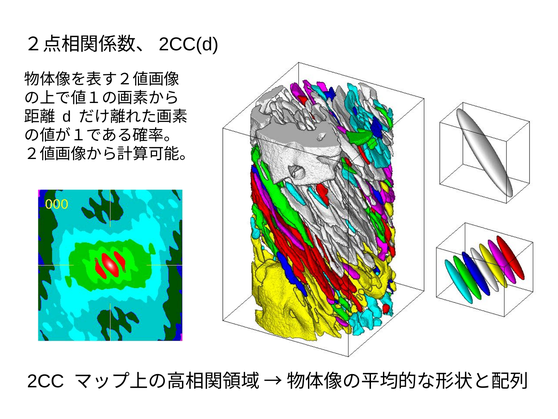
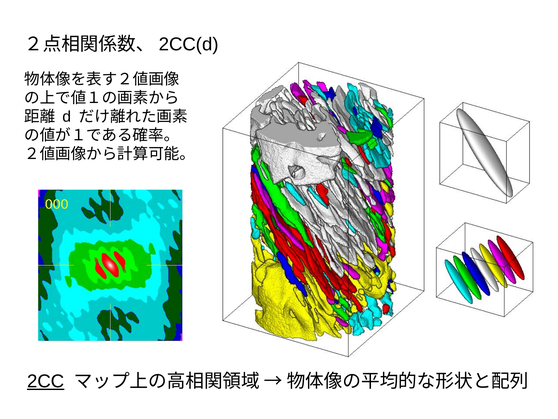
2CC underline: none -> present
